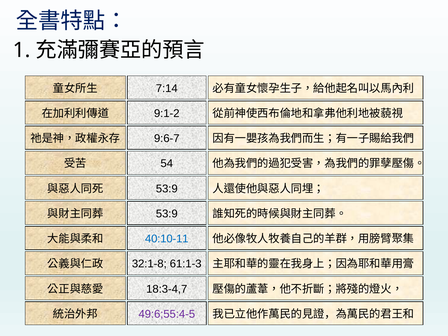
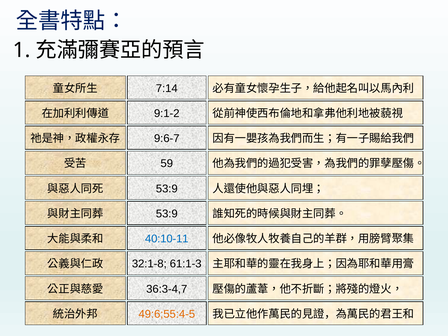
54: 54 -> 59
18:3-4,7: 18:3-4,7 -> 36:3-4,7
49:6;55:4-5 colour: purple -> orange
